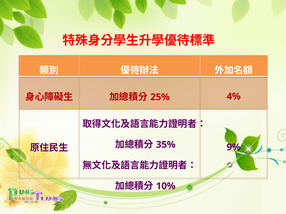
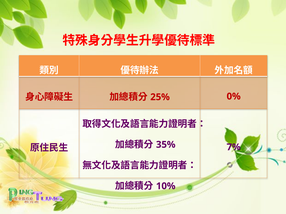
4%: 4% -> 0%
9%: 9% -> 7%
